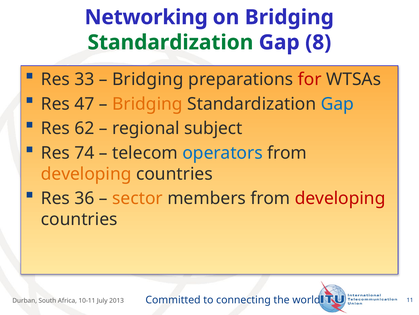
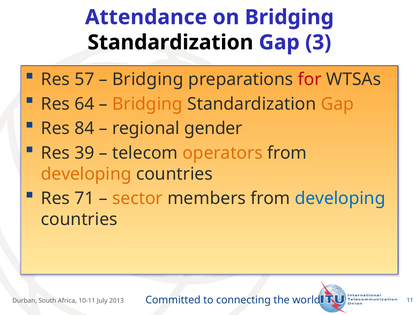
Networking: Networking -> Attendance
Standardization at (170, 42) colour: green -> black
8: 8 -> 3
33: 33 -> 57
47: 47 -> 64
Gap at (337, 104) colour: blue -> orange
62: 62 -> 84
subject: subject -> gender
74: 74 -> 39
operators colour: blue -> orange
36: 36 -> 71
developing at (340, 198) colour: red -> blue
